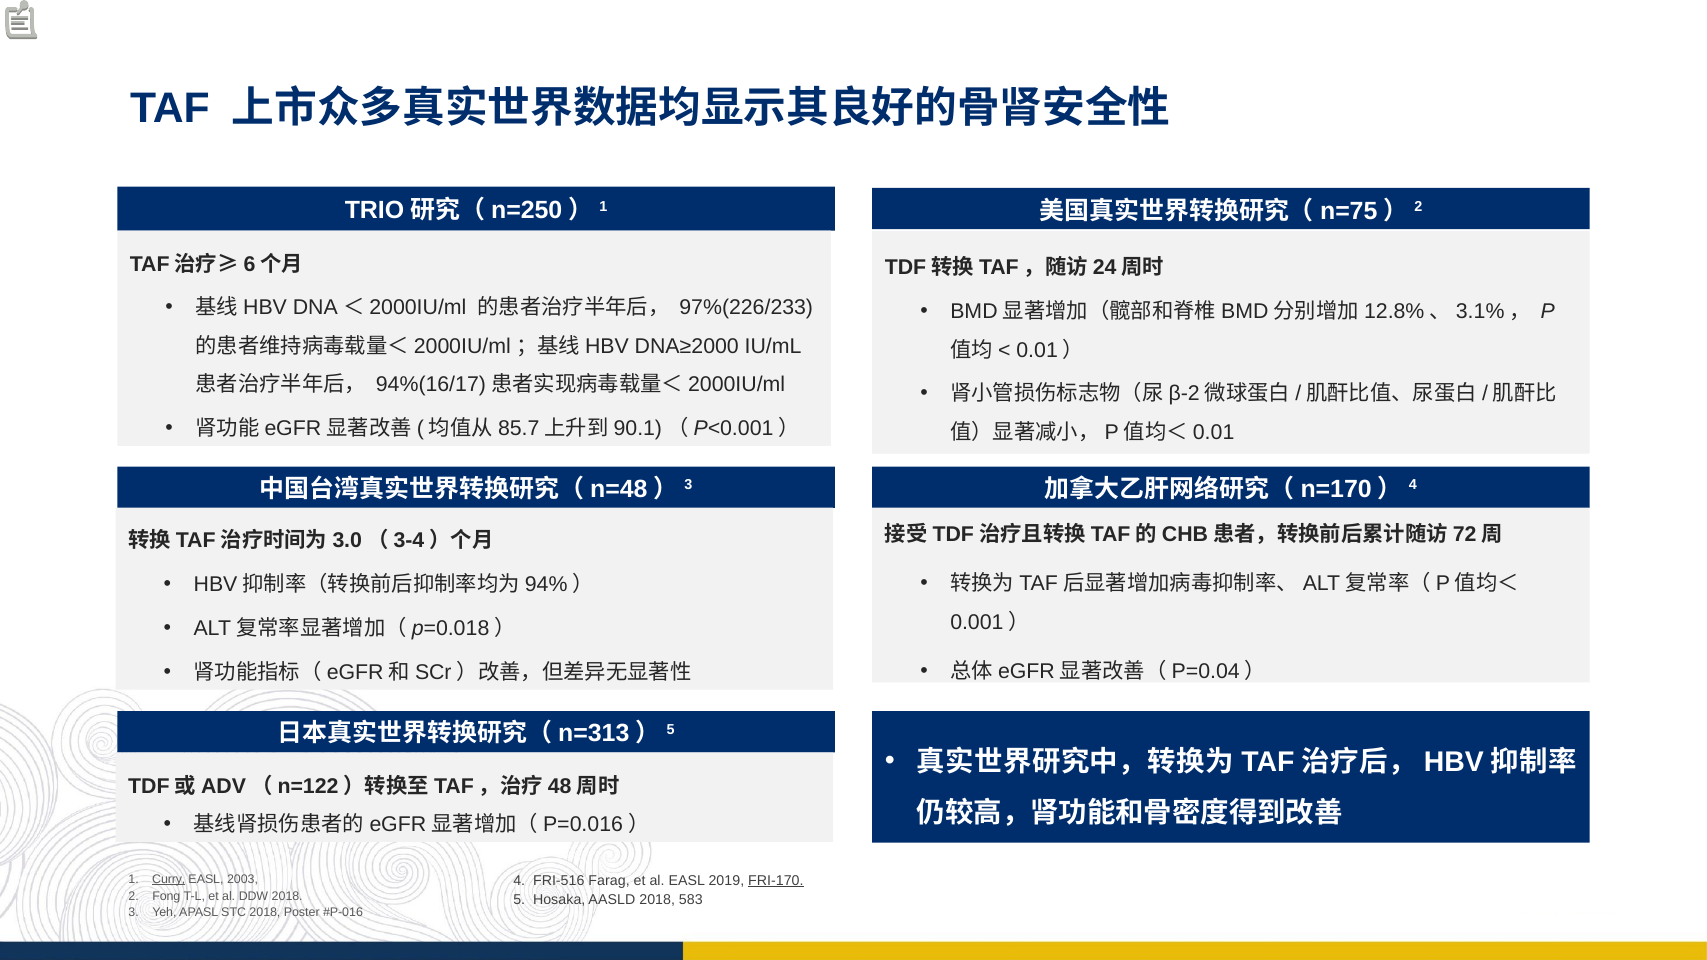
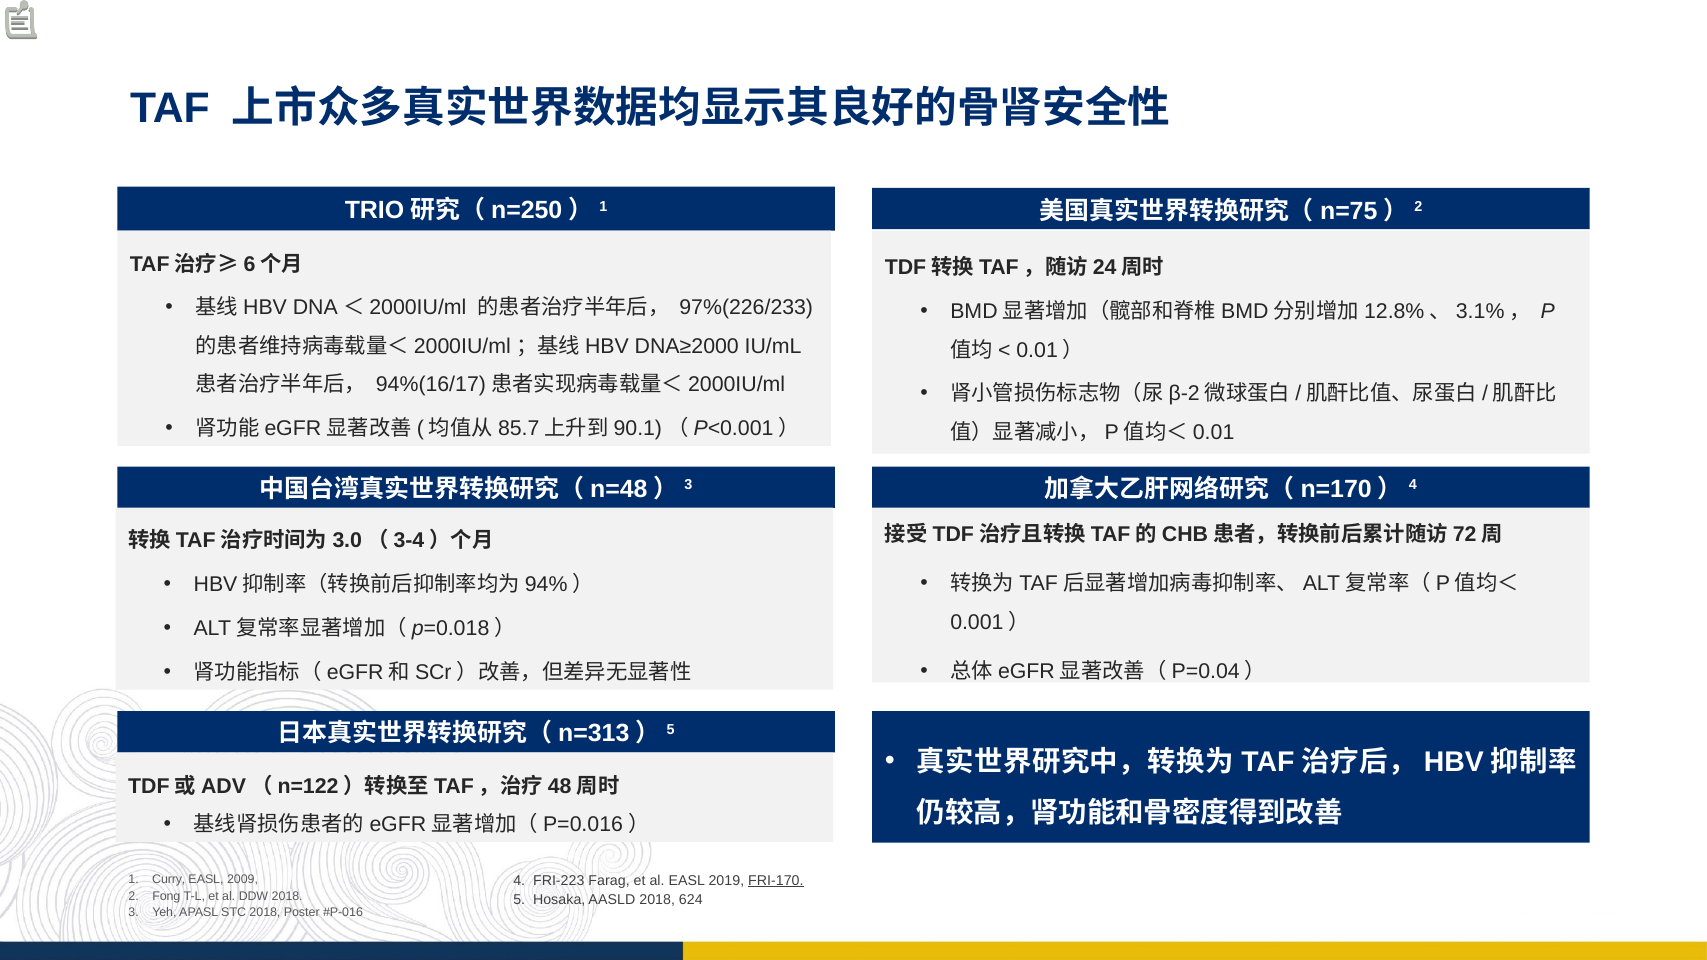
Curry underline: present -> none
2003: 2003 -> 2009
FRI-516: FRI-516 -> FRI-223
583: 583 -> 624
